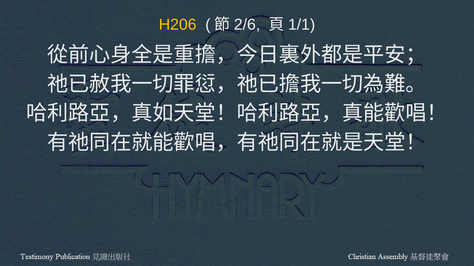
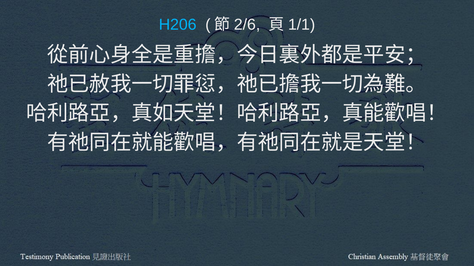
H206 colour: yellow -> light blue
